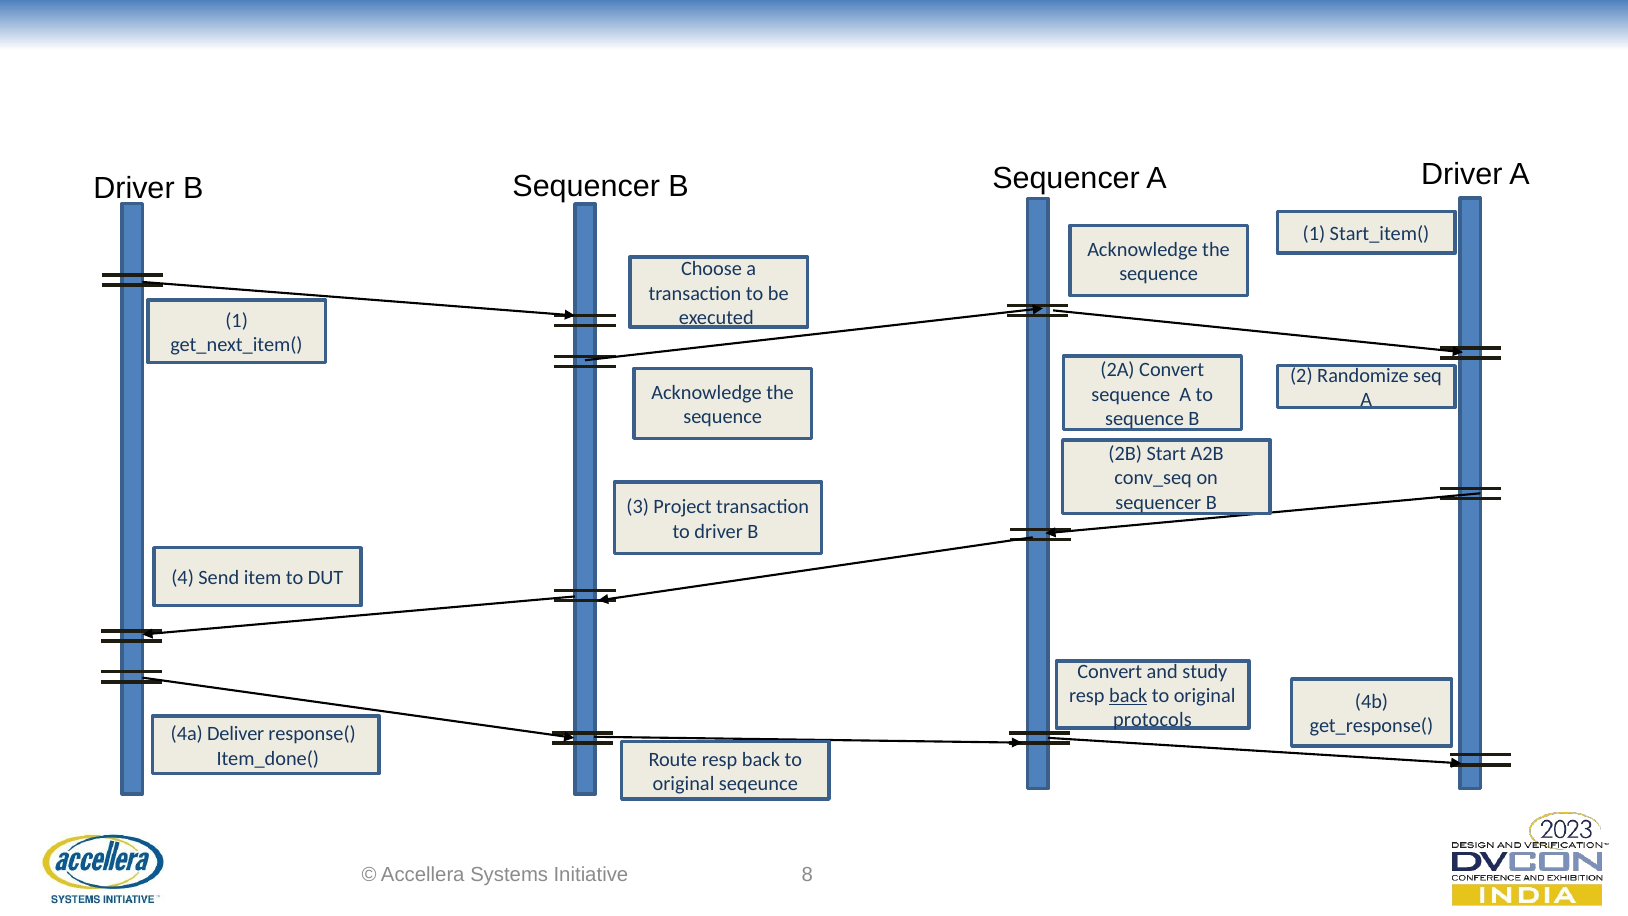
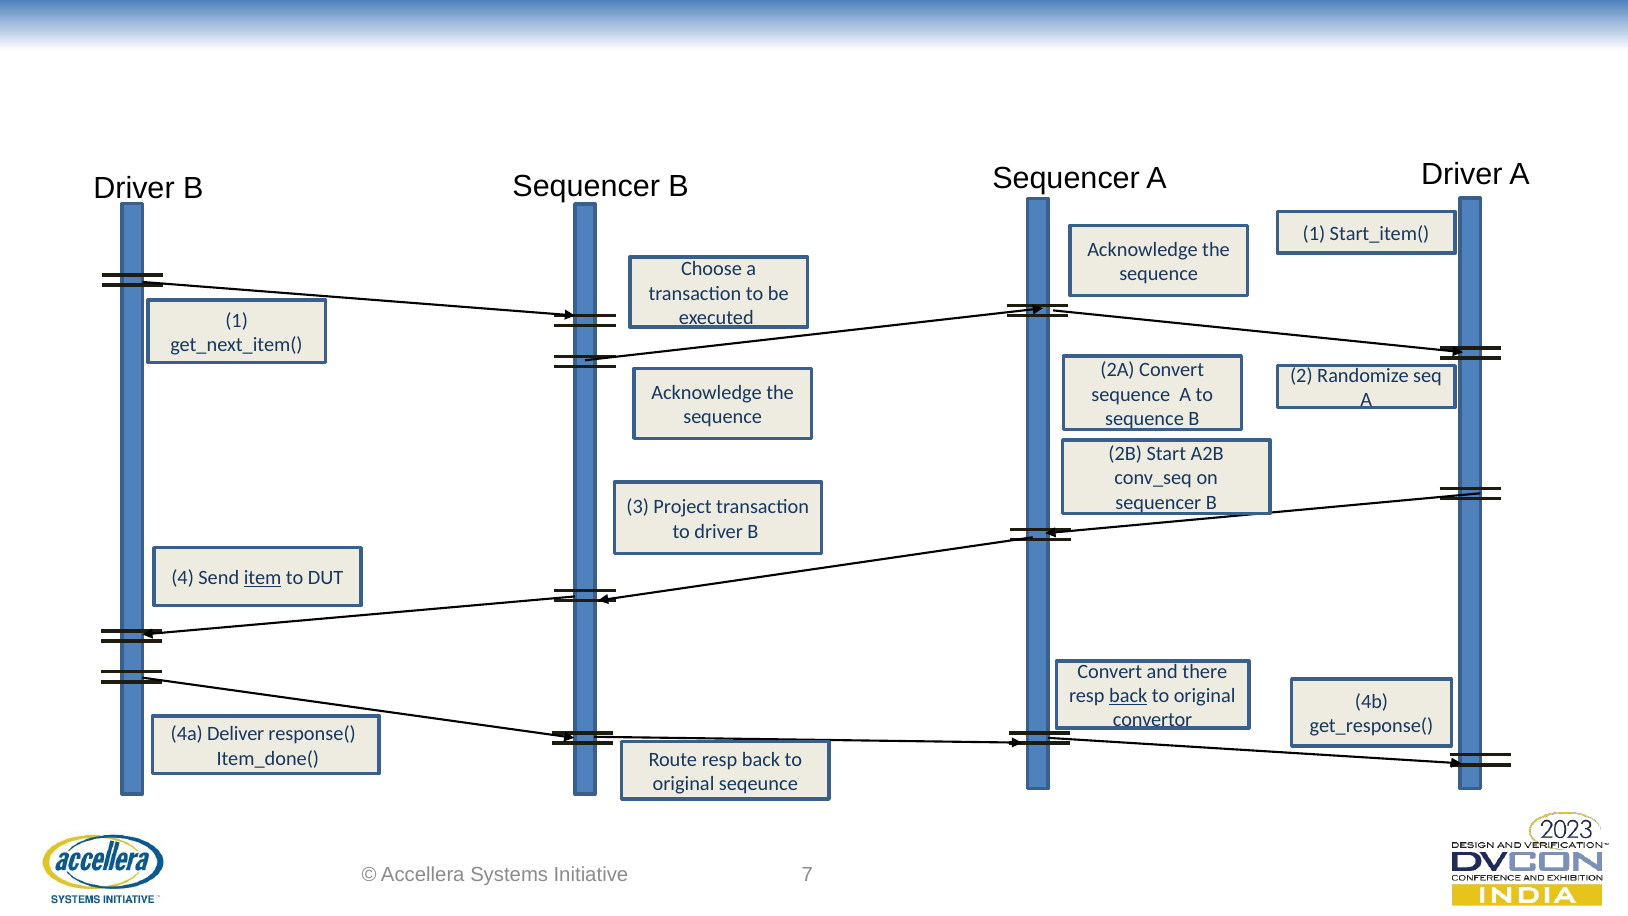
item underline: none -> present
study: study -> there
protocols: protocols -> convertor
8: 8 -> 7
